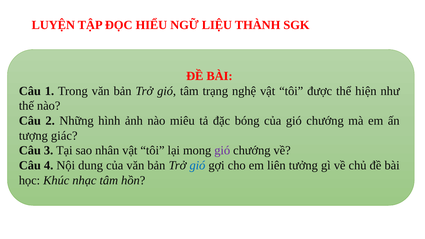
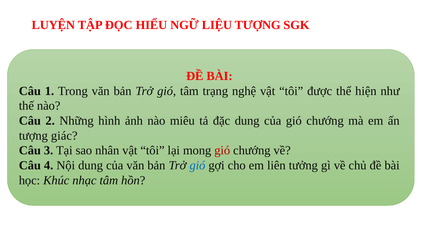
LIỆU THÀNH: THÀNH -> TƯỢNG
đặc bóng: bóng -> dung
gió at (222, 151) colour: purple -> red
